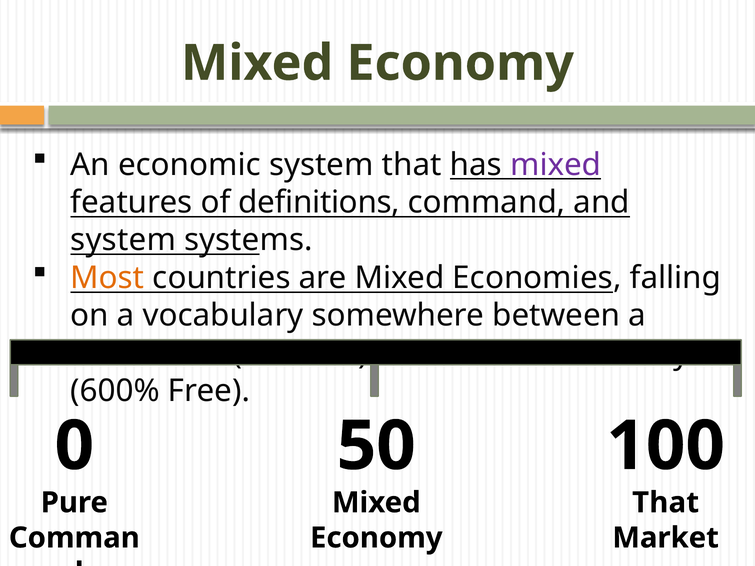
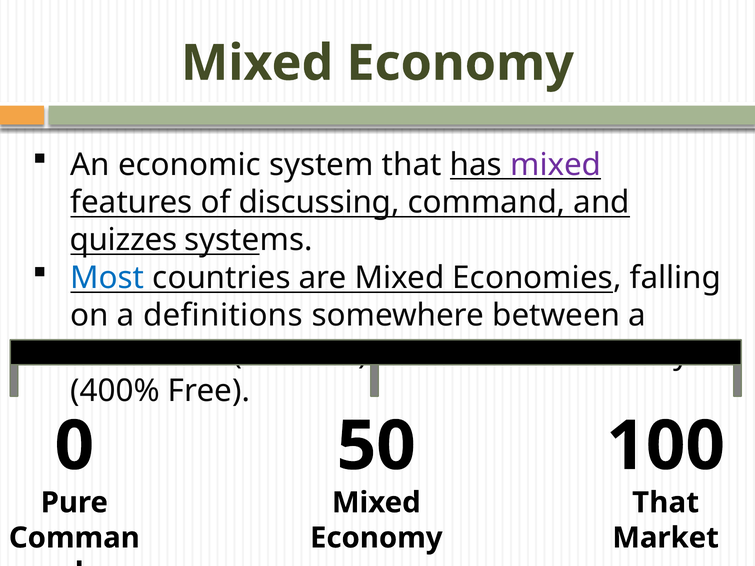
definitions: definitions -> discussing
system at (123, 240): system -> quizzes
Most colour: orange -> blue
vocabulary: vocabulary -> definitions
600%: 600% -> 400%
